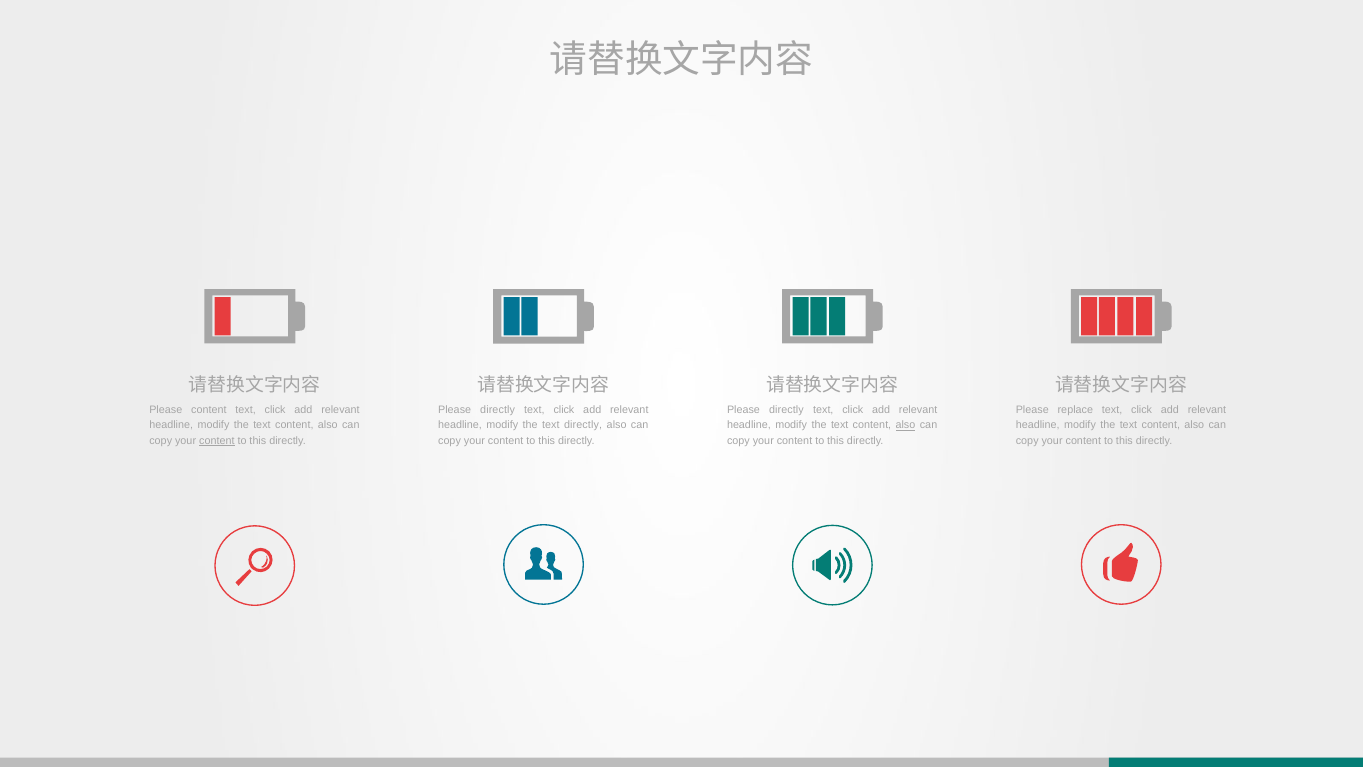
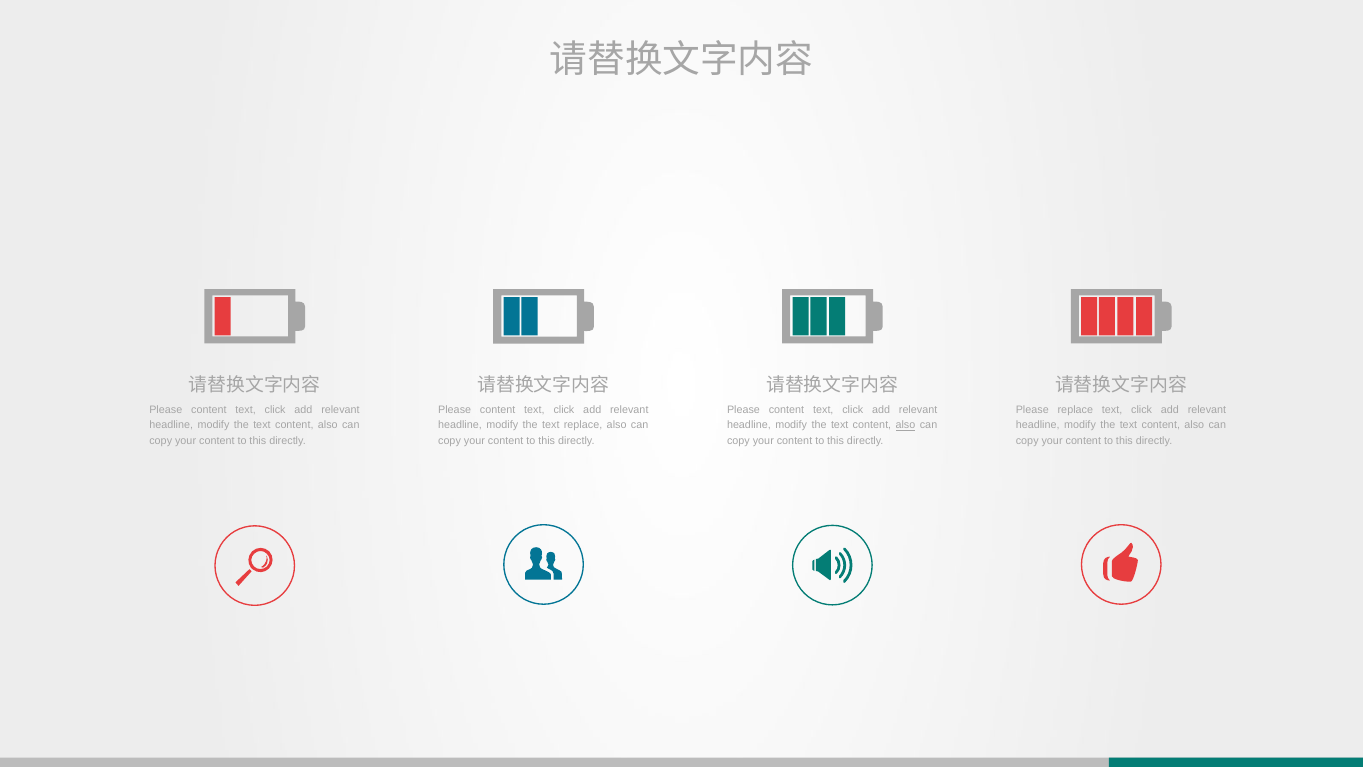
directly at (498, 410): directly -> content
directly at (786, 410): directly -> content
text directly: directly -> replace
content at (217, 441) underline: present -> none
